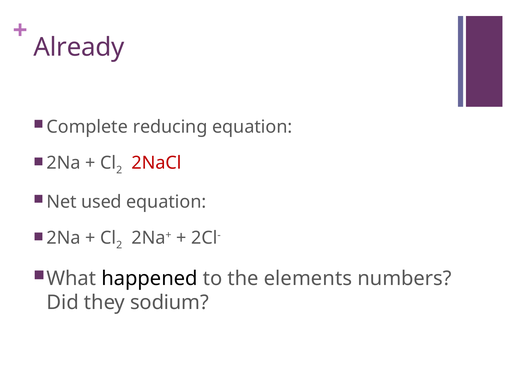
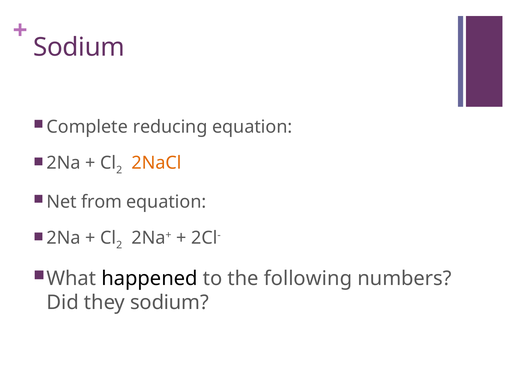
Already at (79, 47): Already -> Sodium
2NaCl colour: red -> orange
used: used -> from
elements: elements -> following
